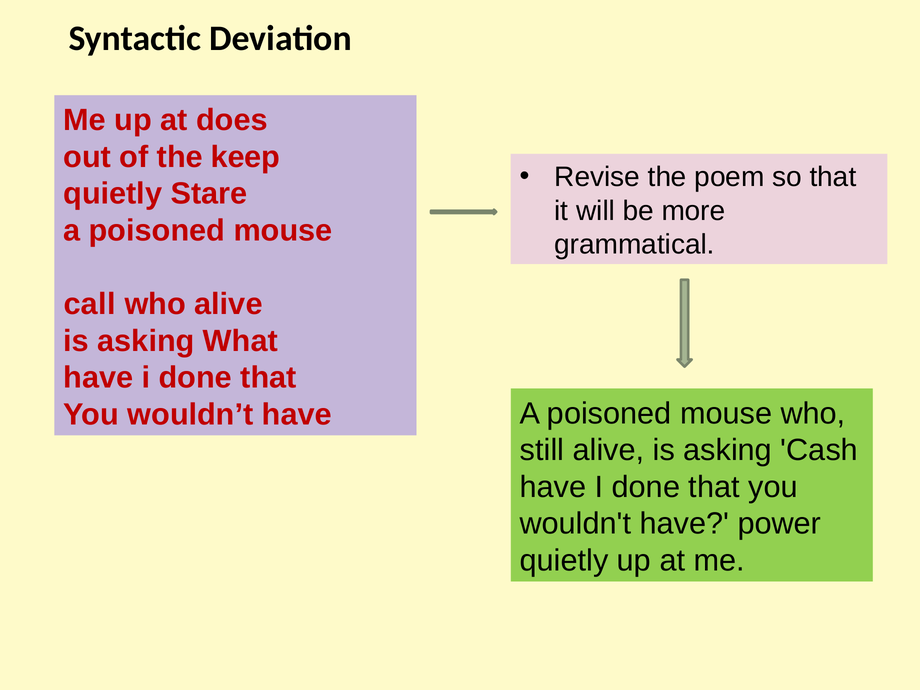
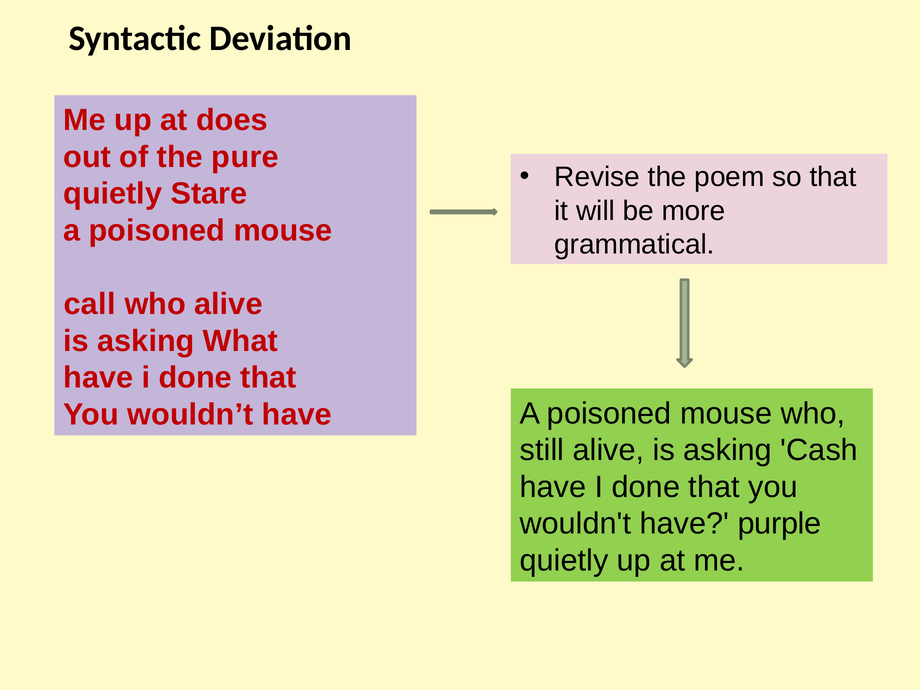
keep: keep -> pure
power: power -> purple
